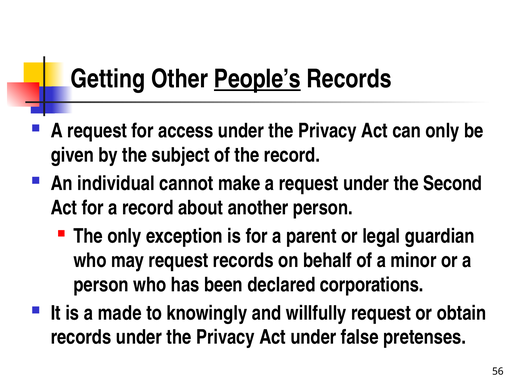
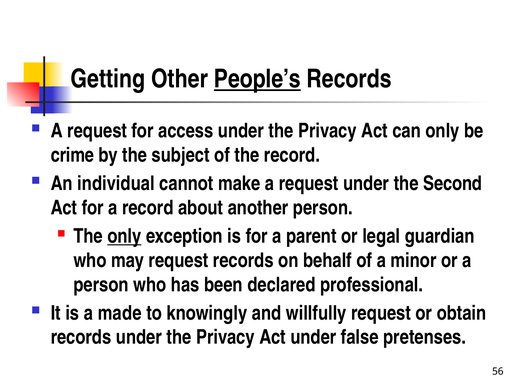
given: given -> crime
only at (124, 236) underline: none -> present
corporations: corporations -> professional
